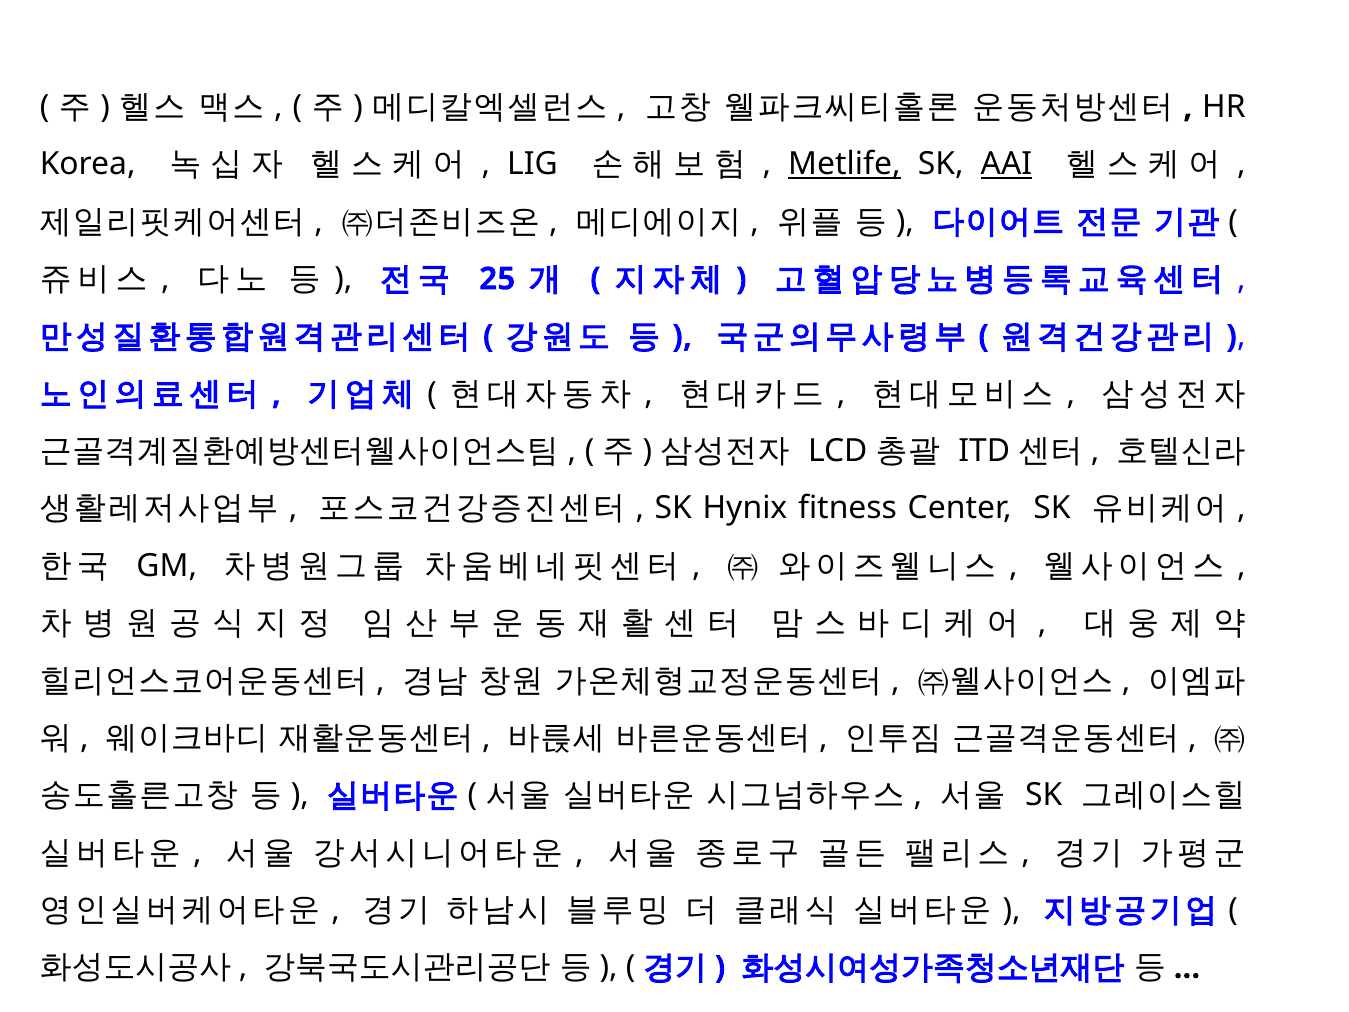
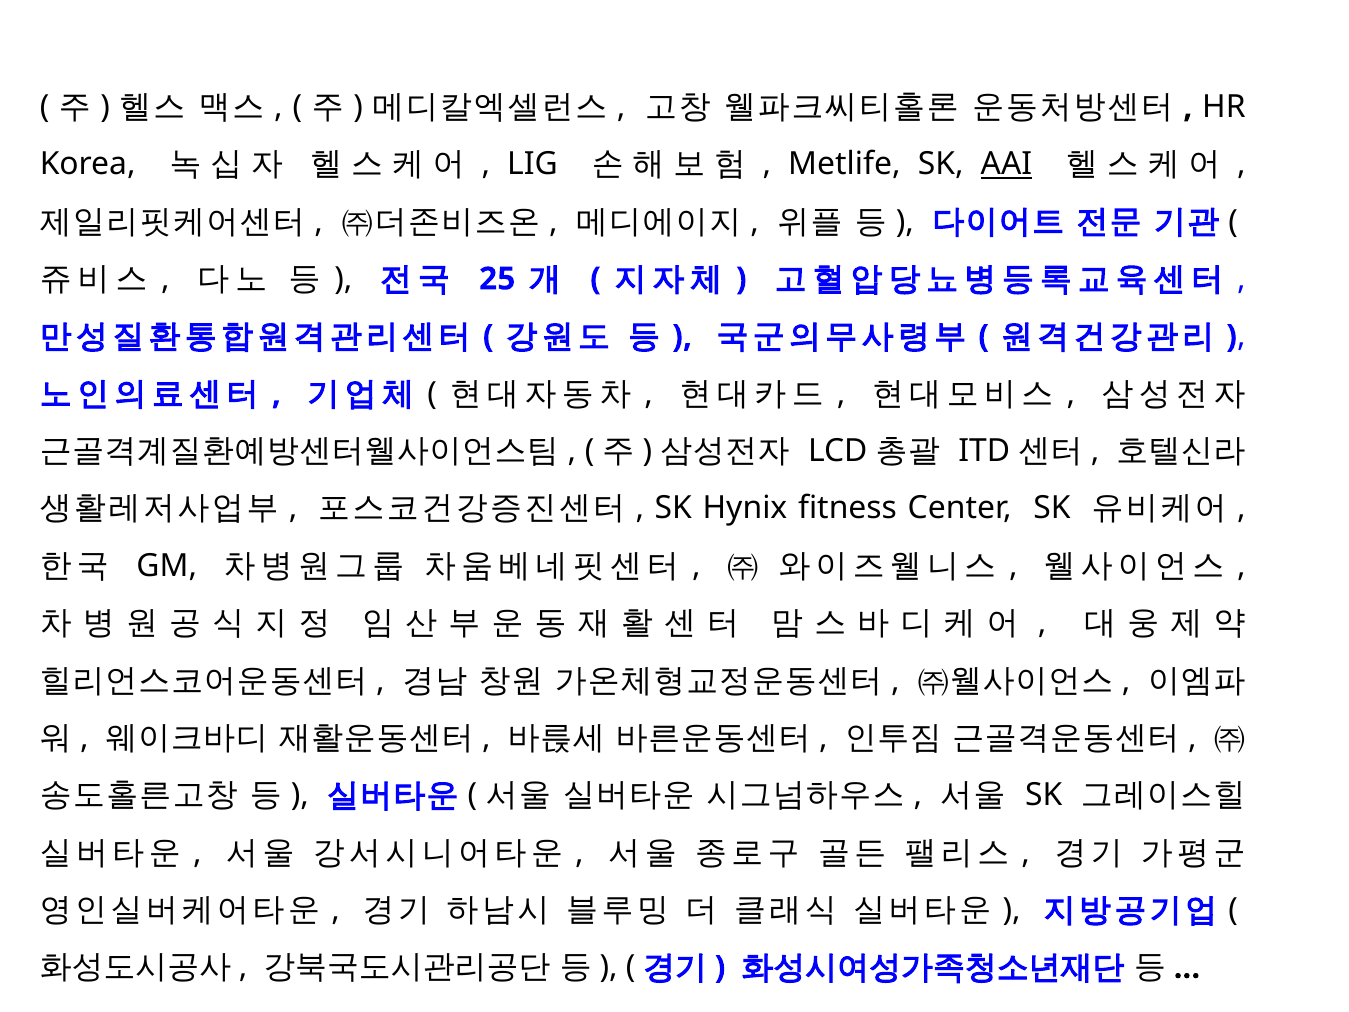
Metlife underline: present -> none
